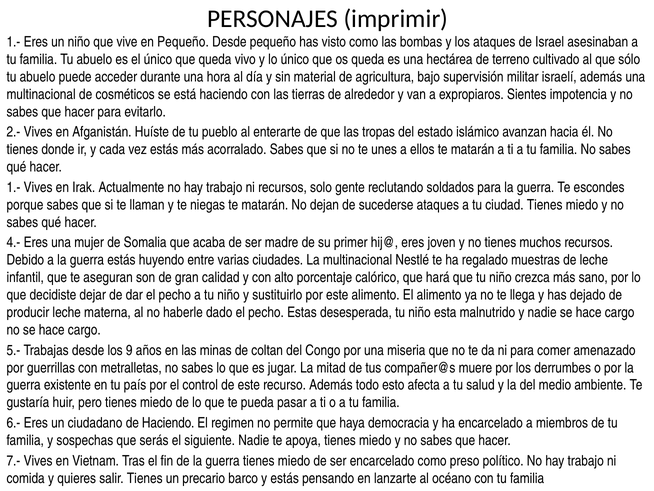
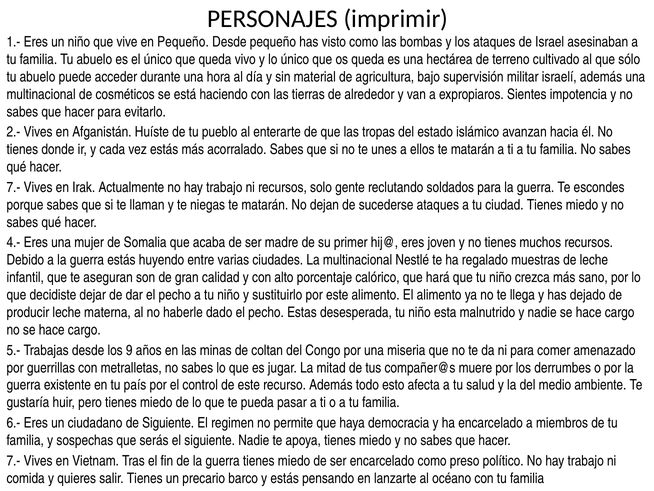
1.- at (13, 187): 1.- -> 7.-
de Haciendo: Haciendo -> Siguiente
